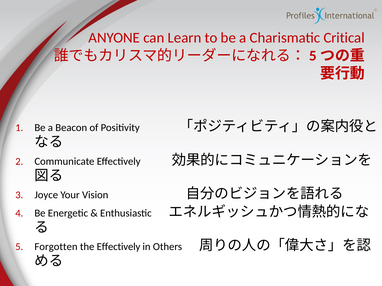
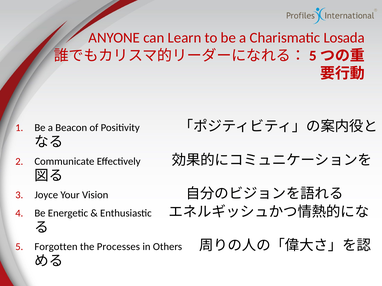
Critical: Critical -> Losada
the Effectively: Effectively -> Processes
